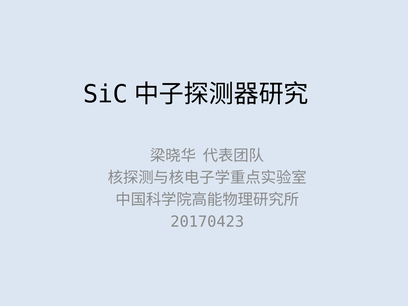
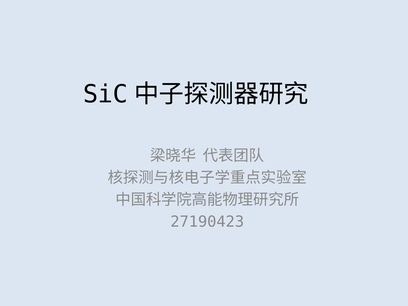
20170423: 20170423 -> 27190423
